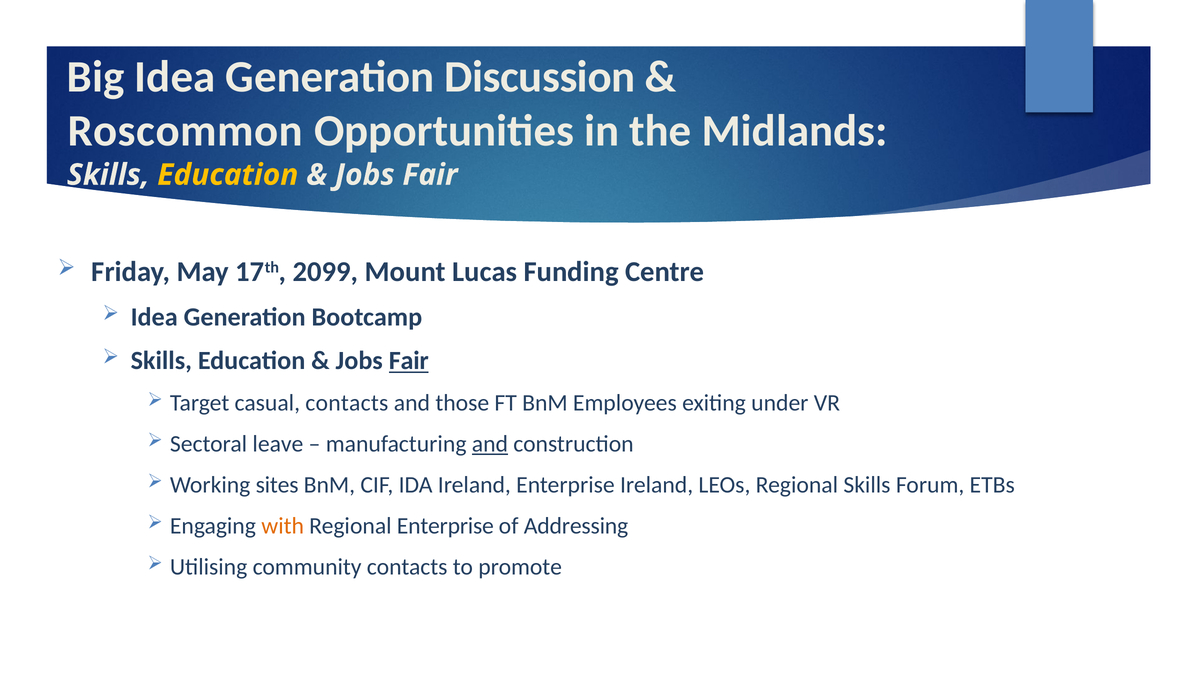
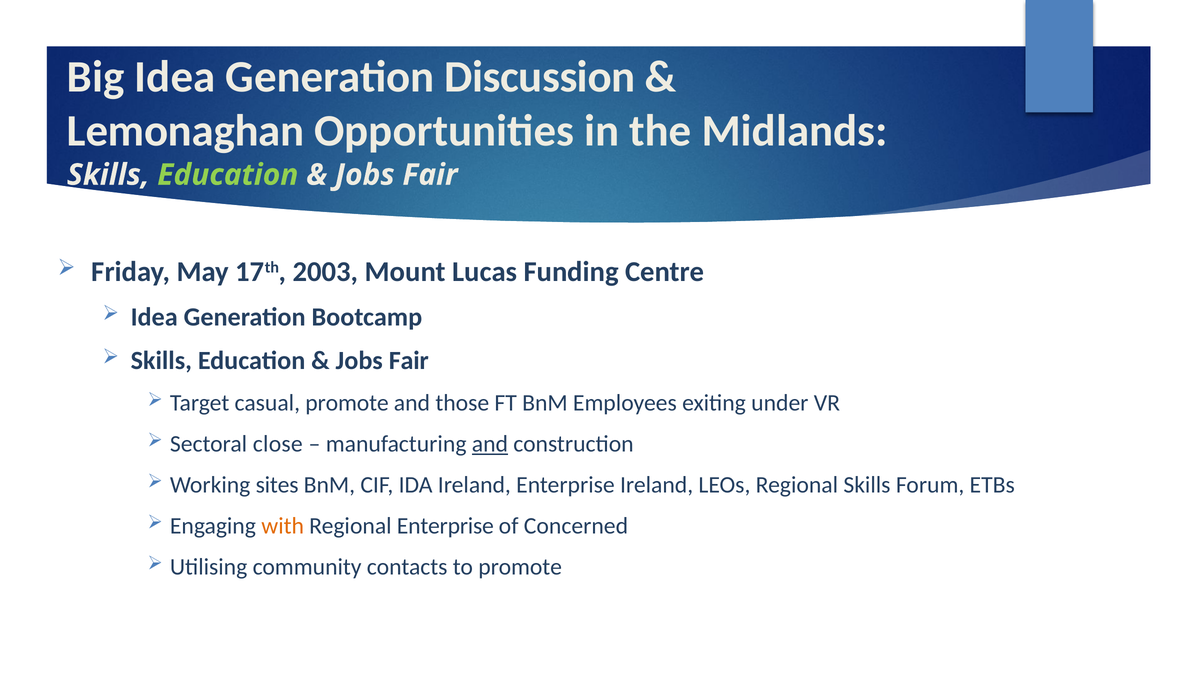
Roscommon: Roscommon -> Lemonaghan
Education at (228, 175) colour: yellow -> light green
2099: 2099 -> 2003
Fair at (409, 361) underline: present -> none
casual contacts: contacts -> promote
leave: leave -> close
Addressing: Addressing -> Concerned
